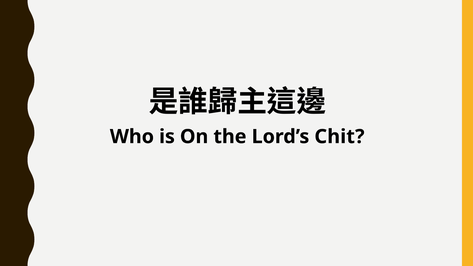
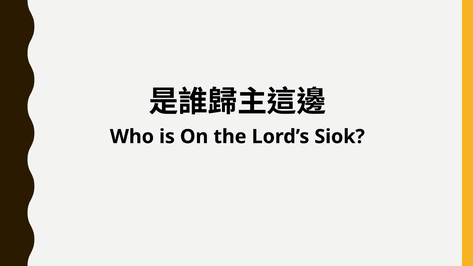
Chit: Chit -> Siok
